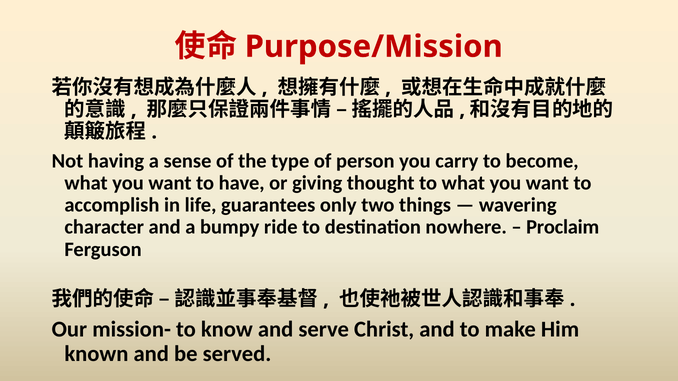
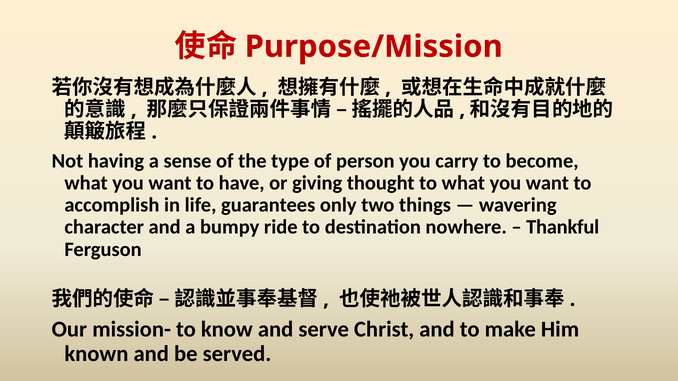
Proclaim: Proclaim -> Thankful
